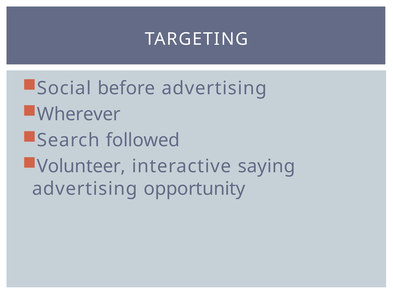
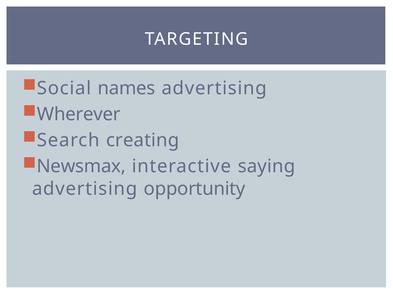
before: before -> names
followed: followed -> creating
Volunteer: Volunteer -> Newsmax
